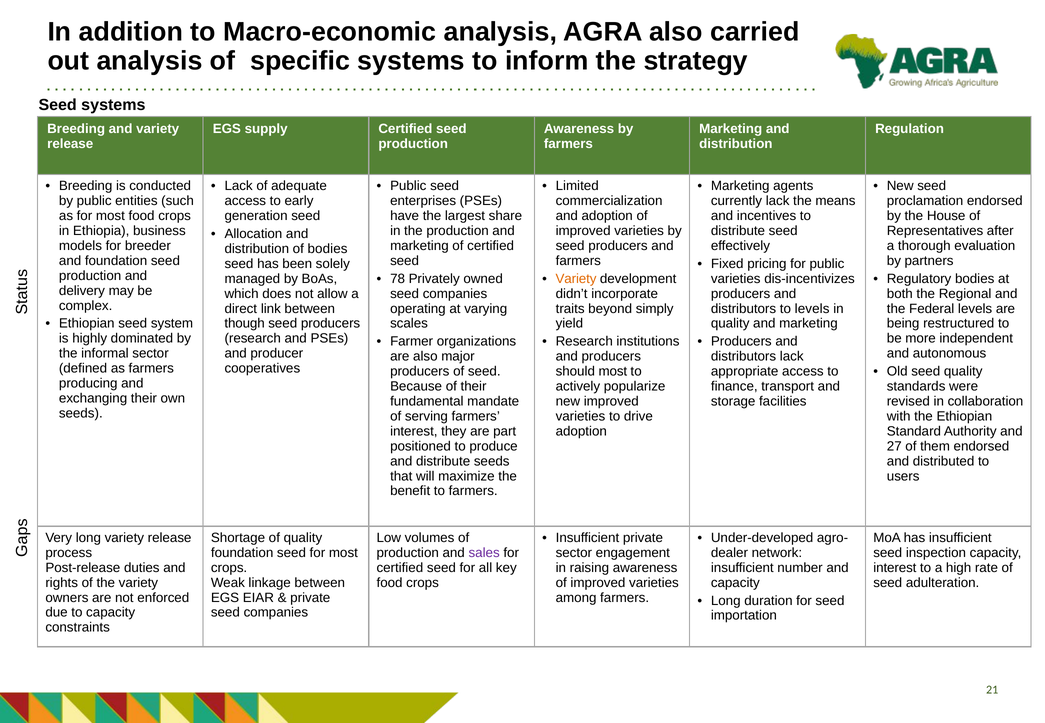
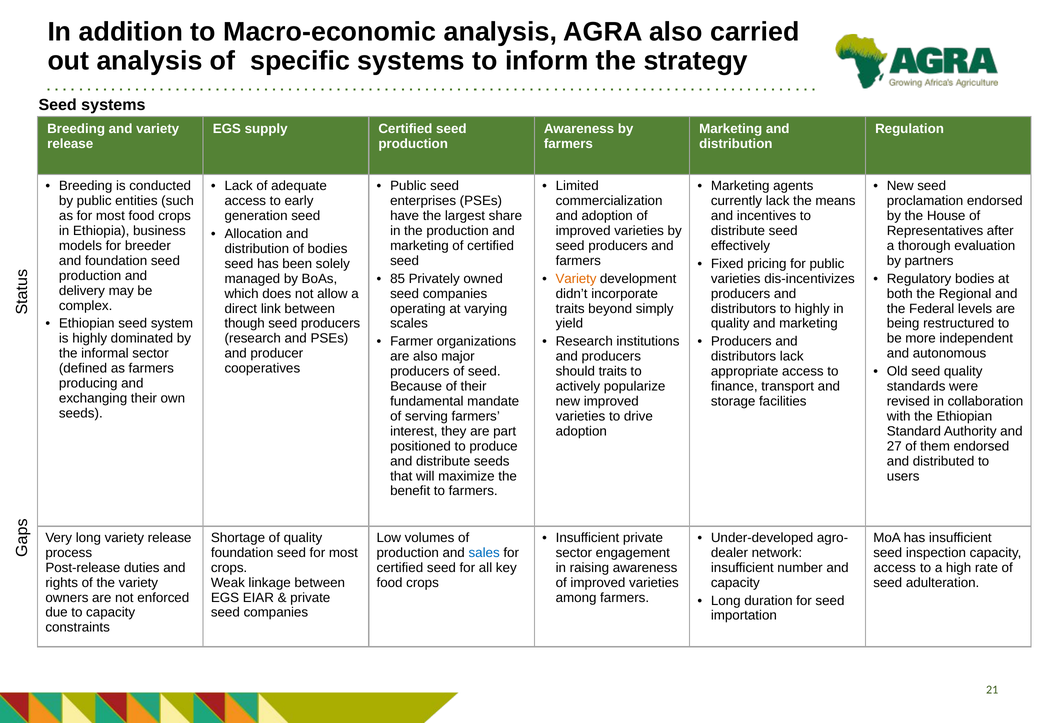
78: 78 -> 85
to levels: levels -> highly
should most: most -> traits
sales colour: purple -> blue
interest at (895, 568): interest -> access
